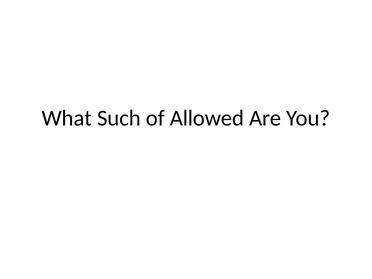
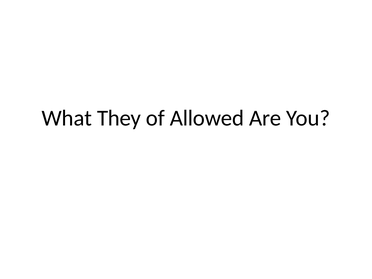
Such: Such -> They
